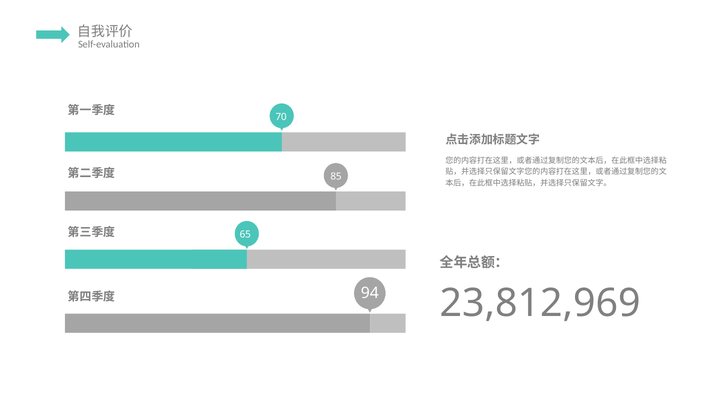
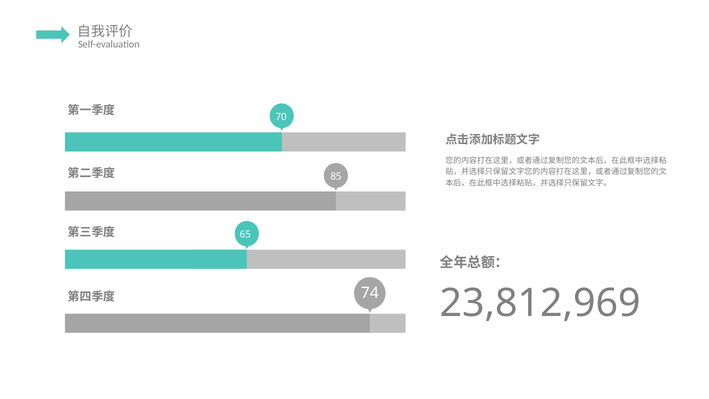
94: 94 -> 74
